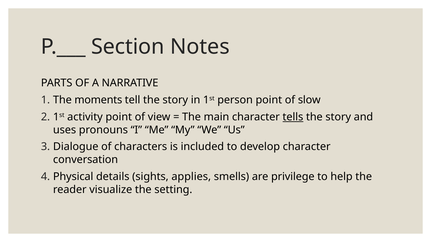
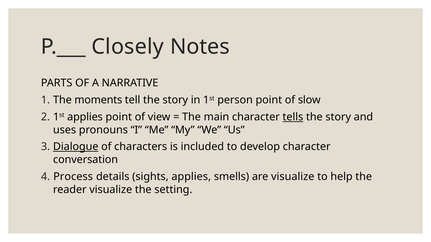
Section: Section -> Closely
1st activity: activity -> applies
Dialogue underline: none -> present
Physical: Physical -> Process
are privilege: privilege -> visualize
